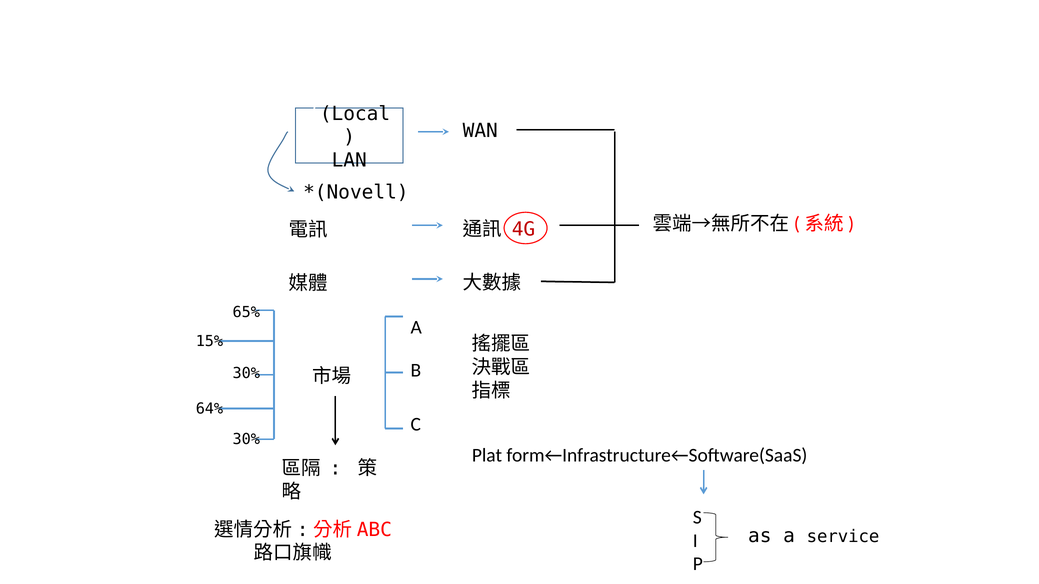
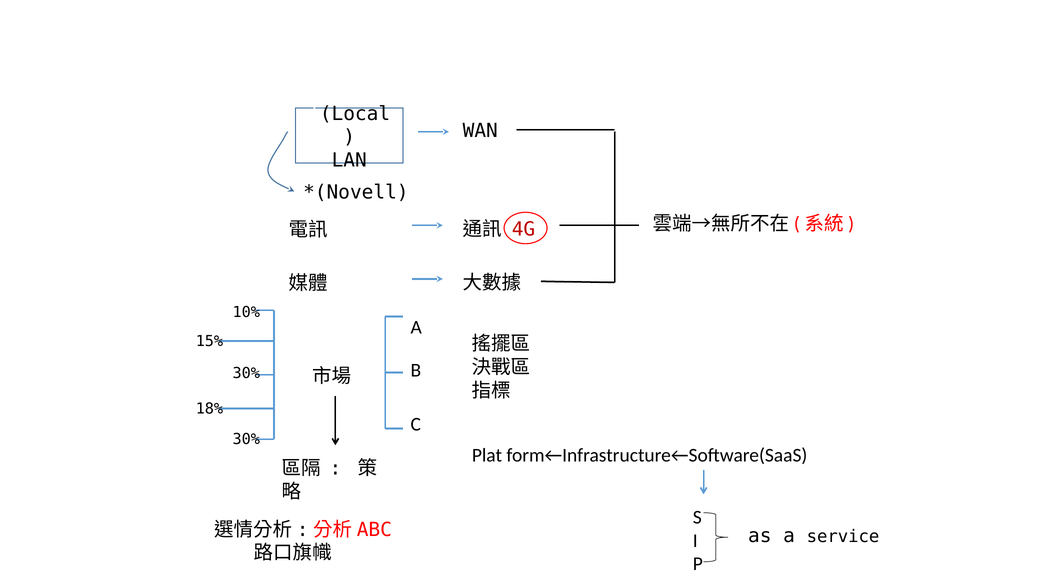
65%: 65% -> 10%
64%: 64% -> 18%
